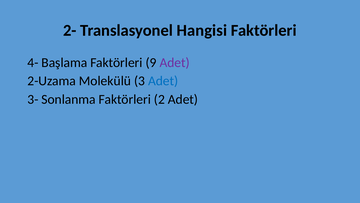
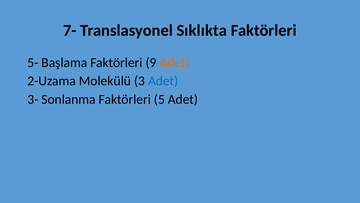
2-: 2- -> 7-
Hangisi: Hangisi -> Sıklıkta
4-: 4- -> 5-
Adet at (175, 62) colour: purple -> orange
2: 2 -> 5
